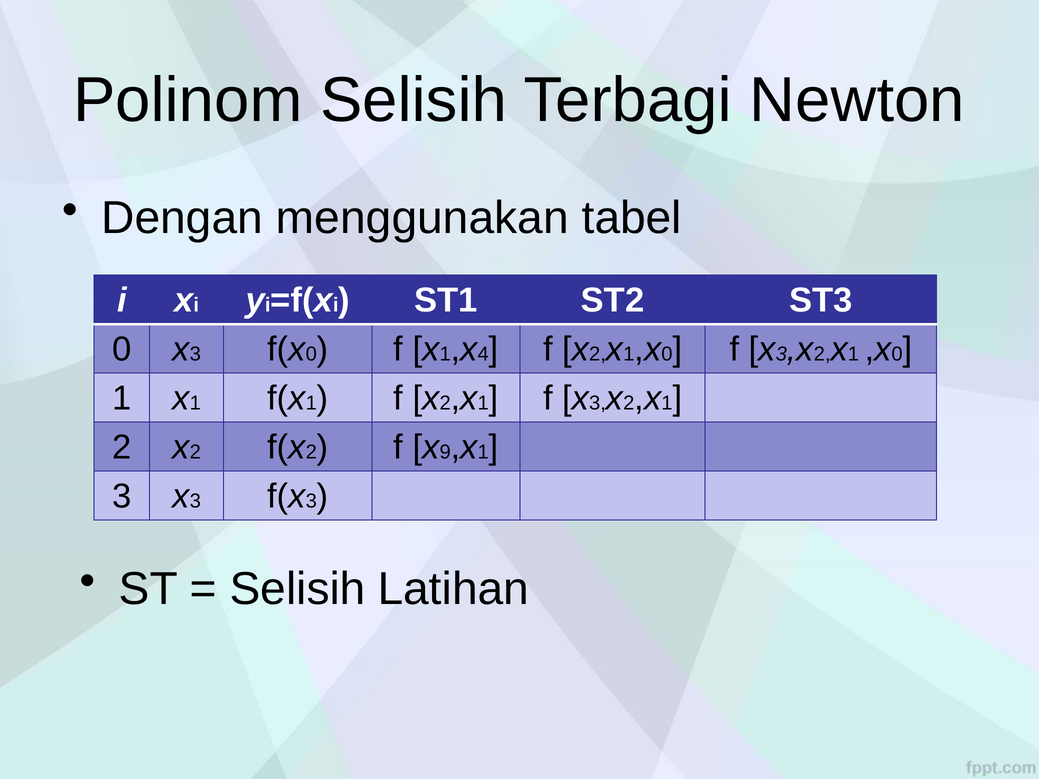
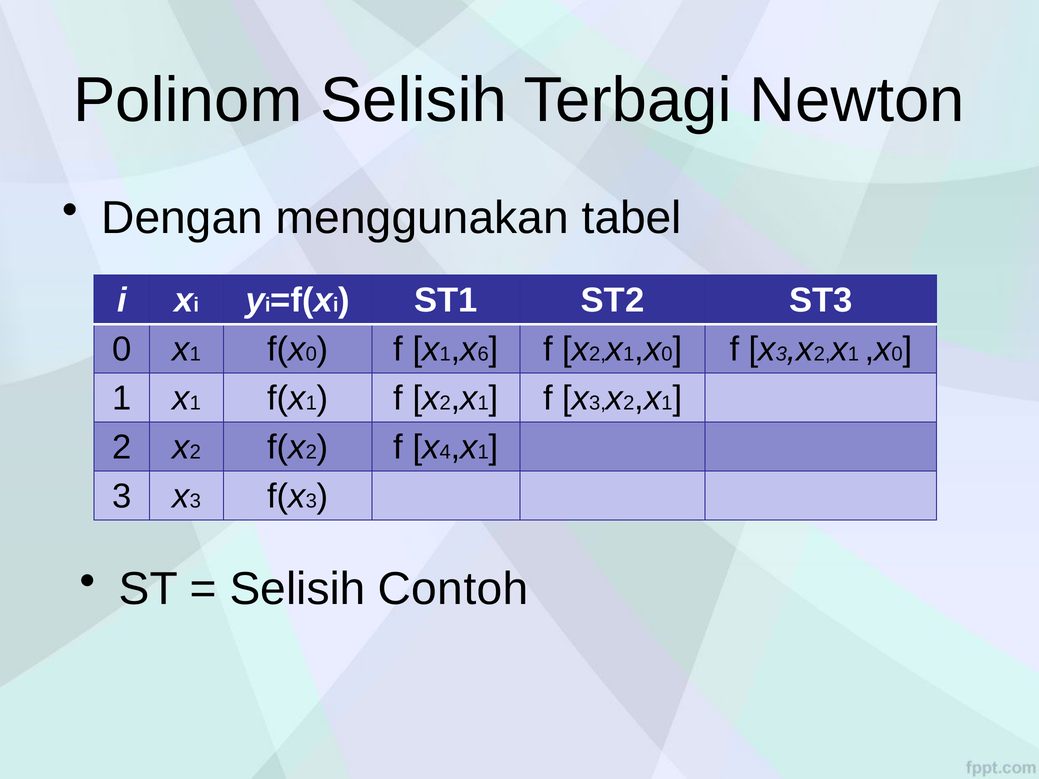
3 at (195, 354): 3 -> 1
4: 4 -> 6
9: 9 -> 4
Latihan: Latihan -> Contoh
